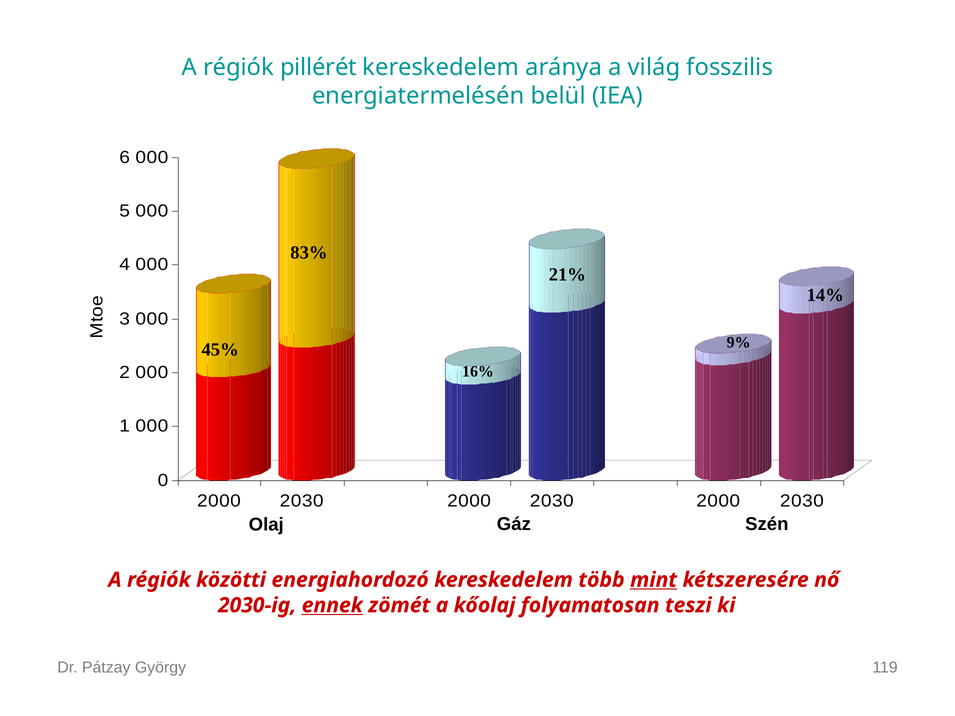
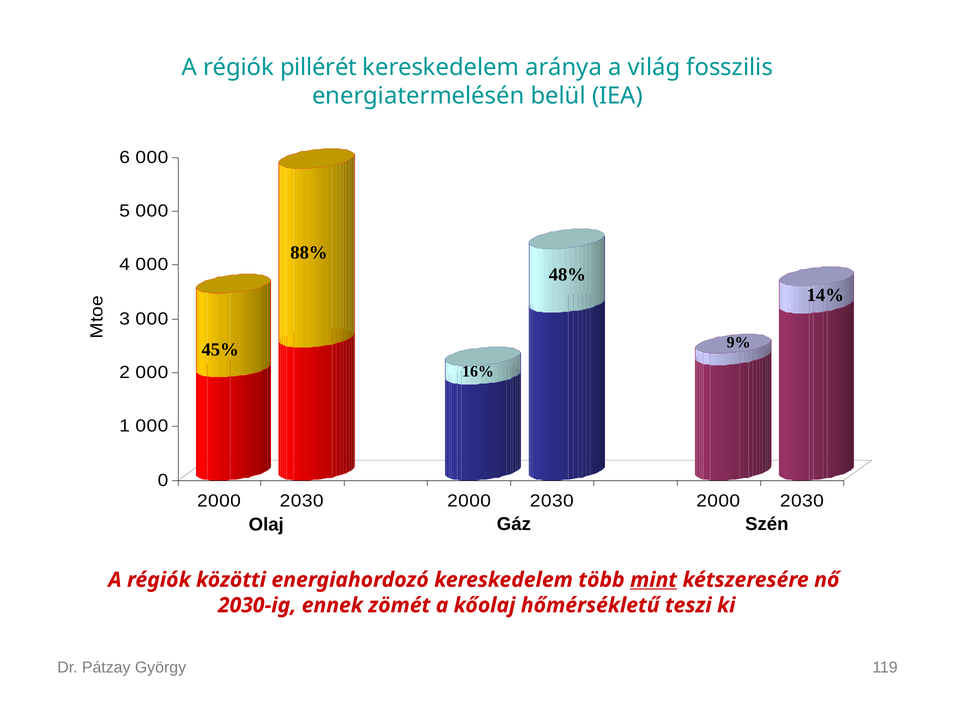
83%: 83% -> 88%
21%: 21% -> 48%
ennek underline: present -> none
folyamatosan: folyamatosan -> hőmérsékletű
